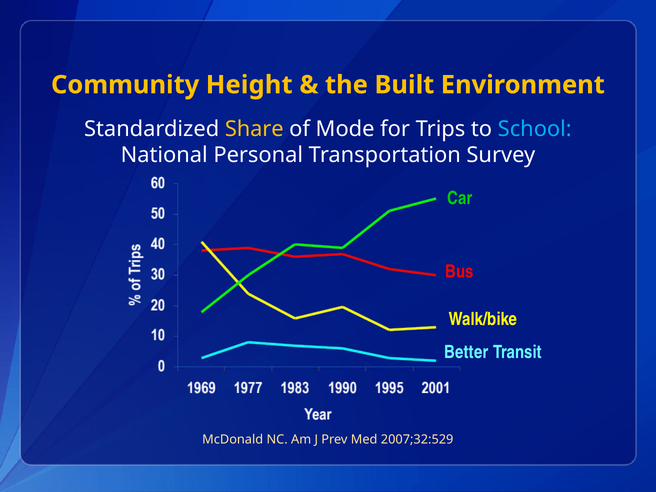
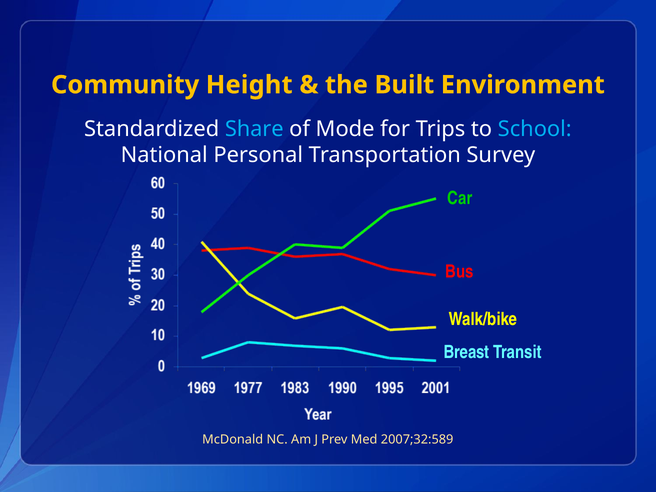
Share colour: yellow -> light blue
Better: Better -> Breast
2007;32:529: 2007;32:529 -> 2007;32:589
